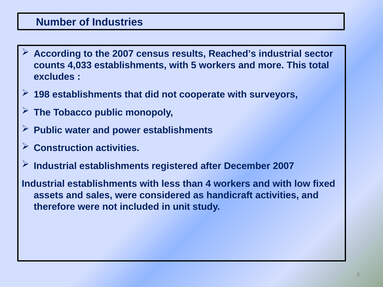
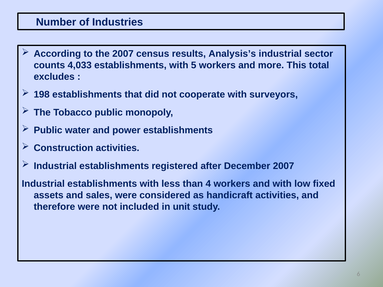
Reached’s: Reached’s -> Analysis’s
